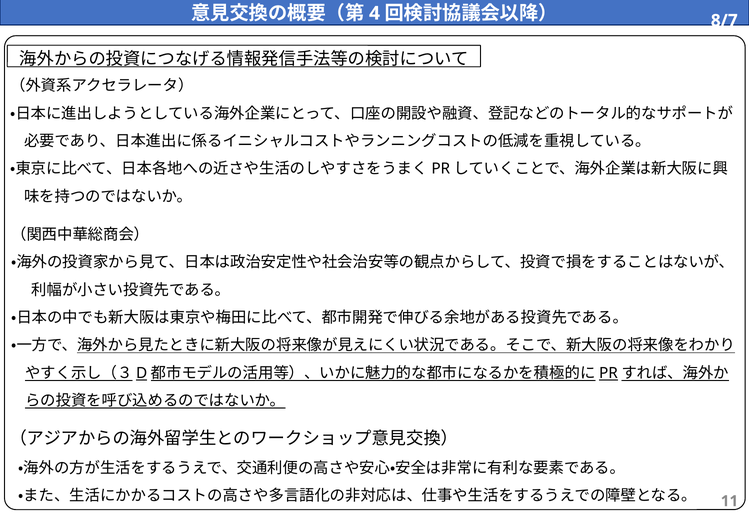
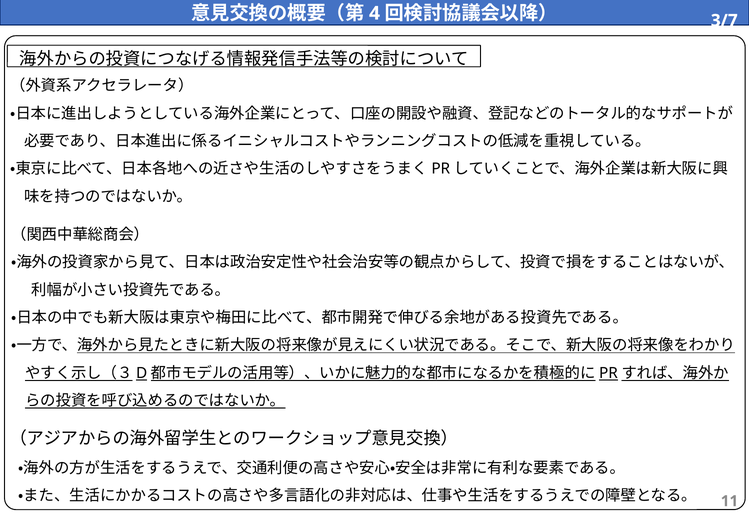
8/7: 8/7 -> 3/7
